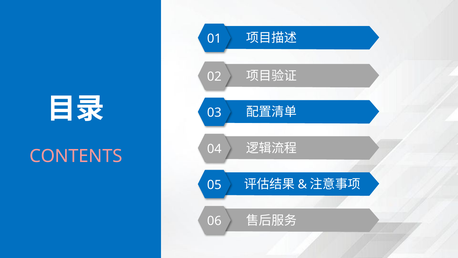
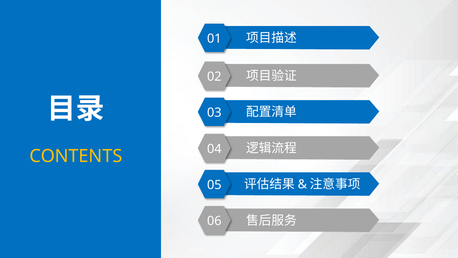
CONTENTS colour: pink -> yellow
